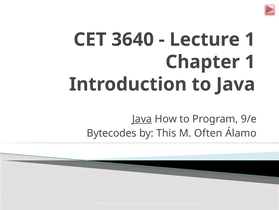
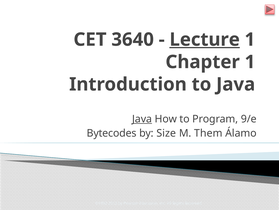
Lecture underline: none -> present
This: This -> Size
Often: Often -> Them
